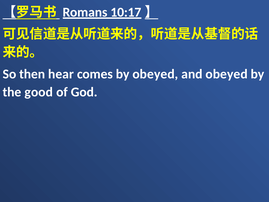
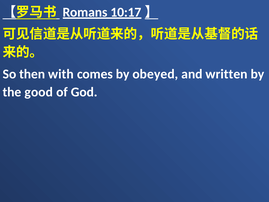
hear: hear -> with
and obeyed: obeyed -> written
